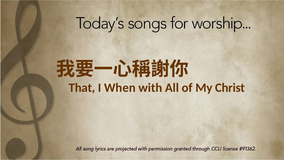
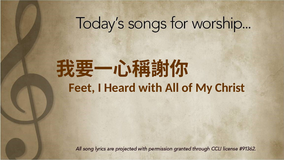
That: That -> Feet
When: When -> Heard
